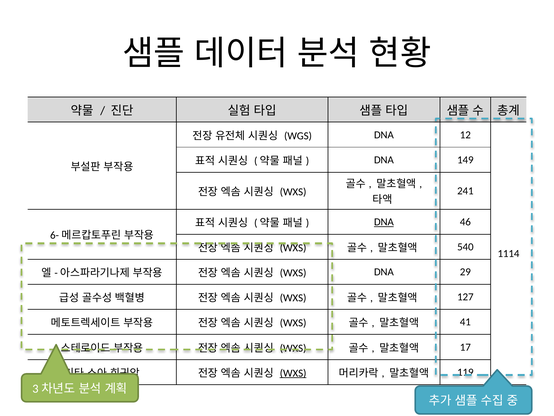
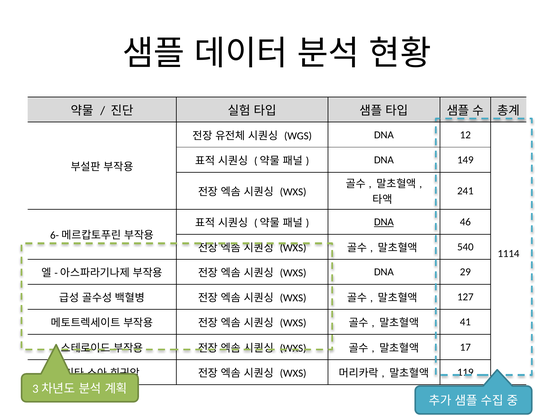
WXS at (293, 373) underline: present -> none
